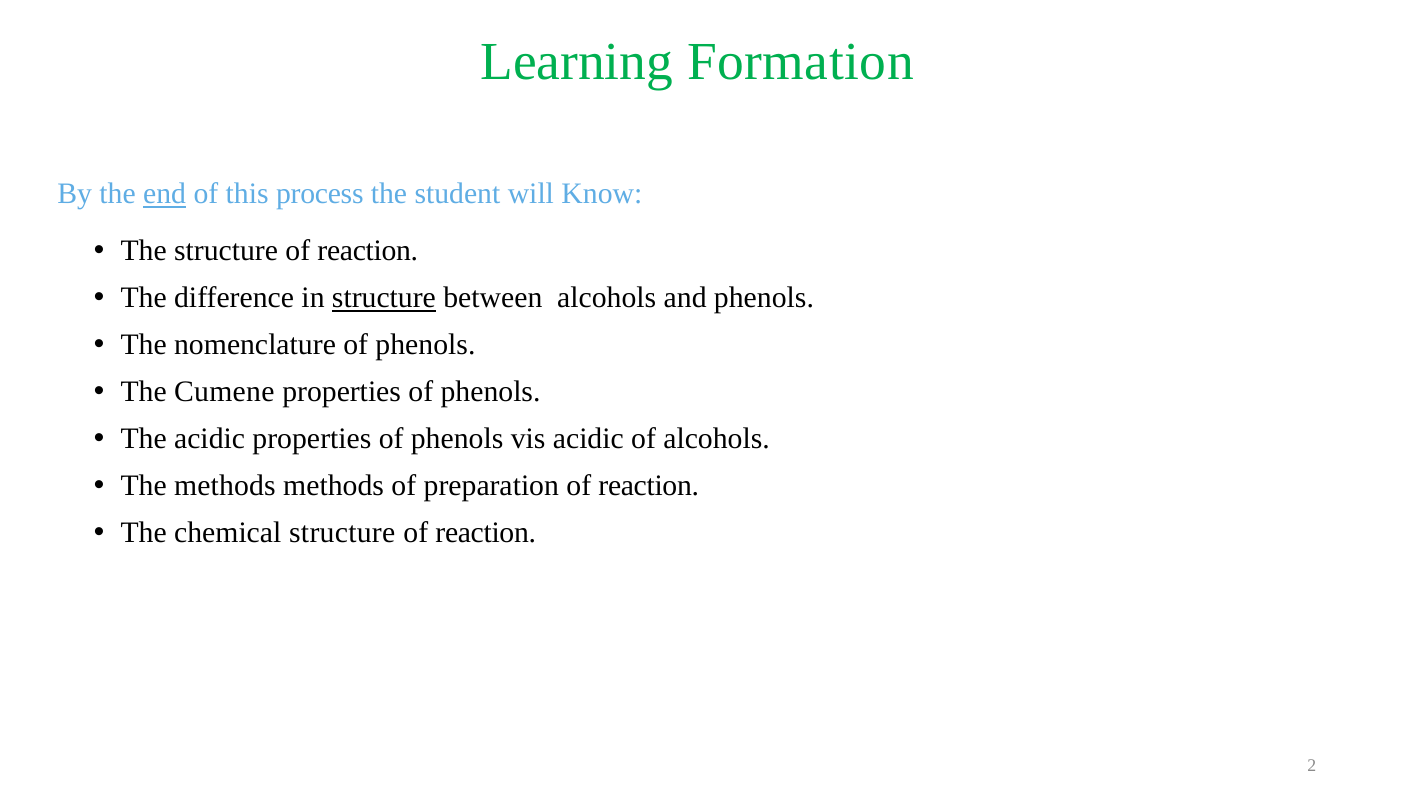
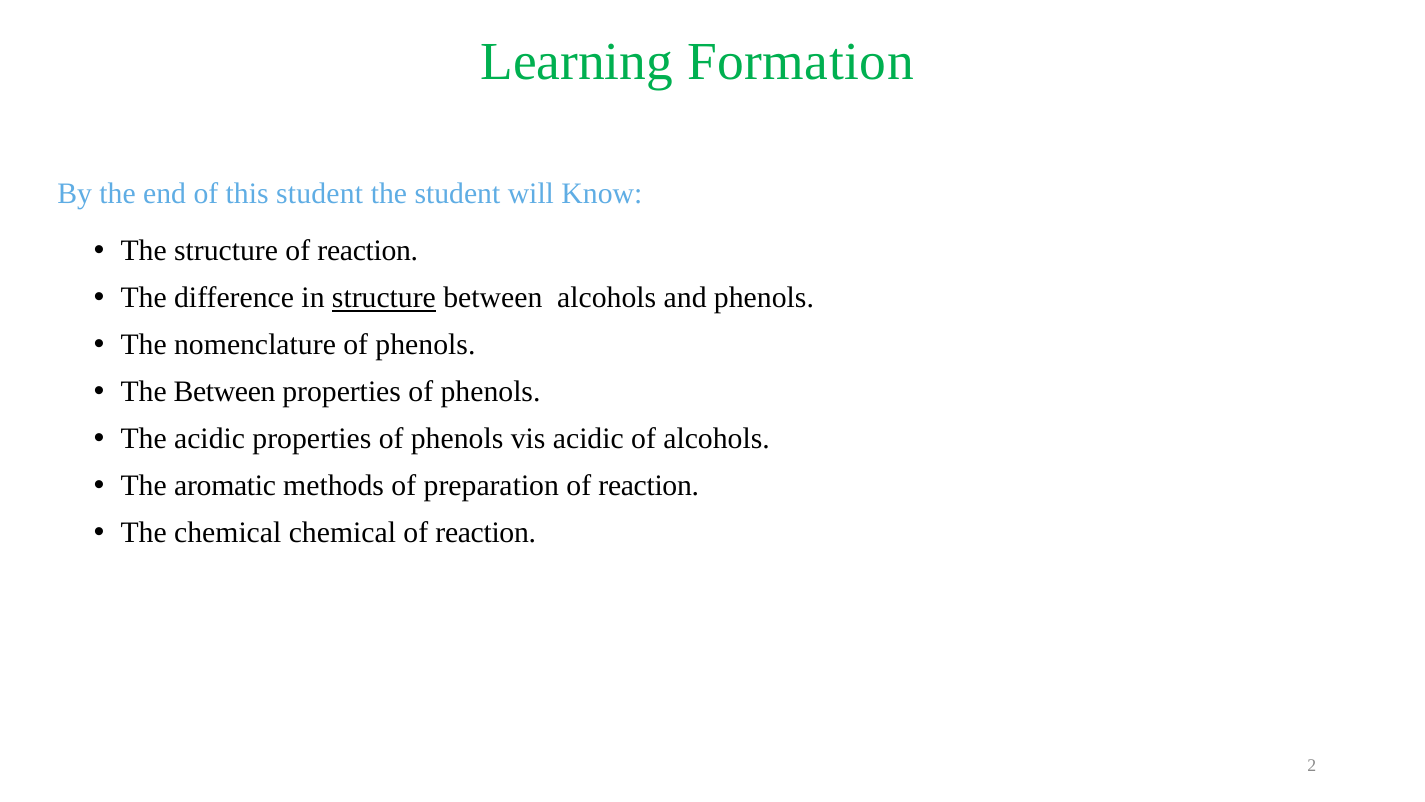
end underline: present -> none
this process: process -> student
The Cumene: Cumene -> Between
The methods: methods -> aromatic
chemical structure: structure -> chemical
